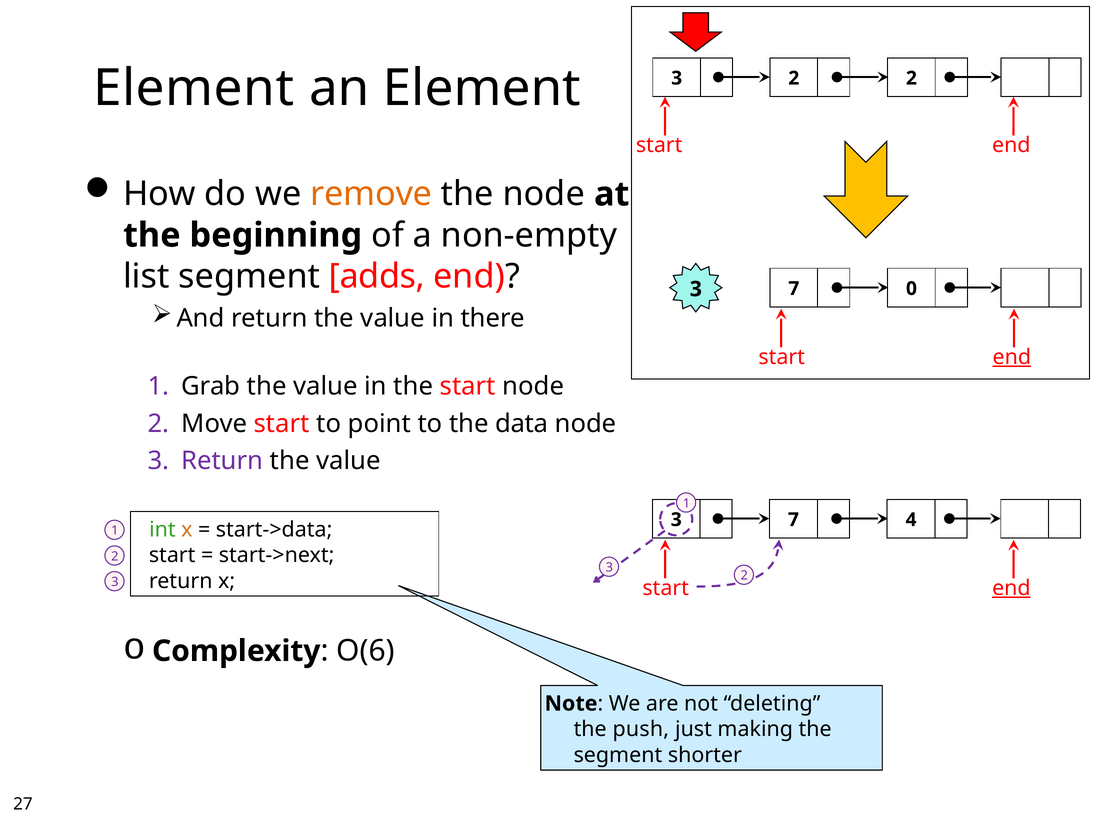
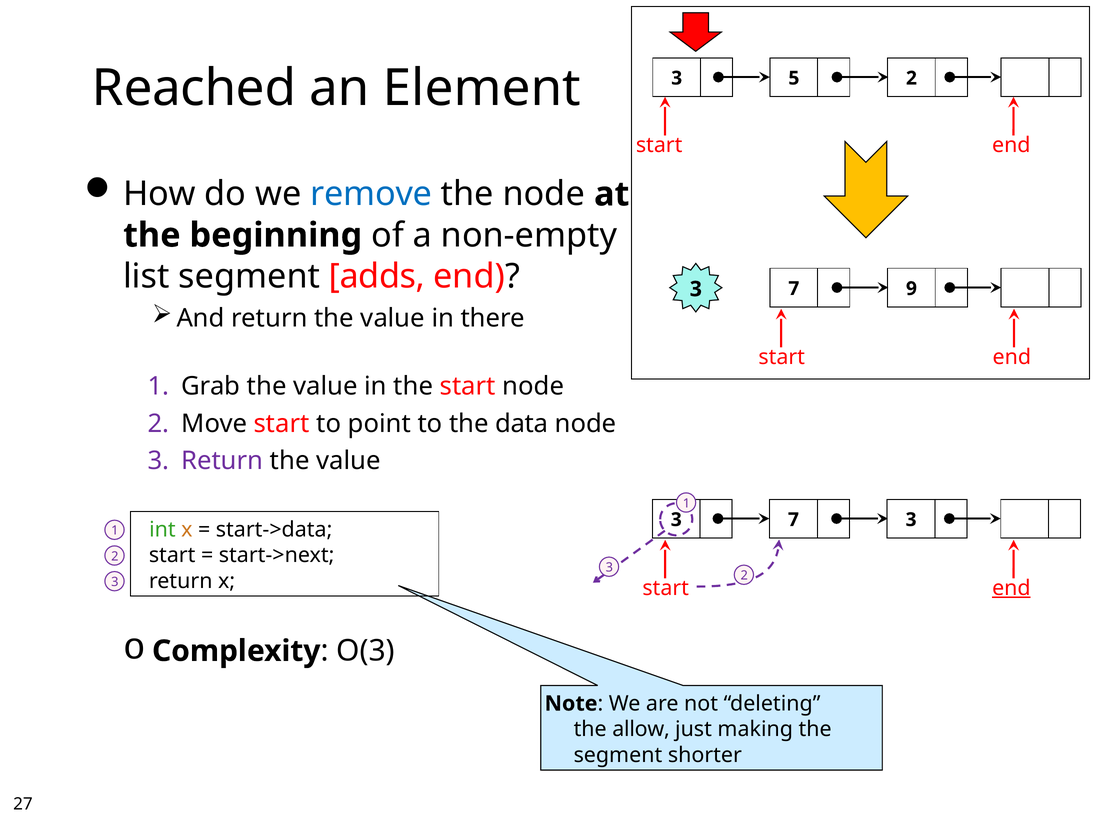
Element at (194, 88): Element -> Reached
2 at (794, 78): 2 -> 5
remove colour: orange -> blue
0: 0 -> 9
end at (1012, 357) underline: present -> none
7 4: 4 -> 3
O(6: O(6 -> O(3
push: push -> allow
